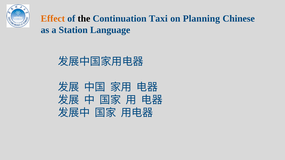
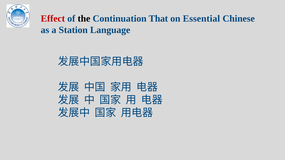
Effect colour: orange -> red
Taxi: Taxi -> That
Planning: Planning -> Essential
